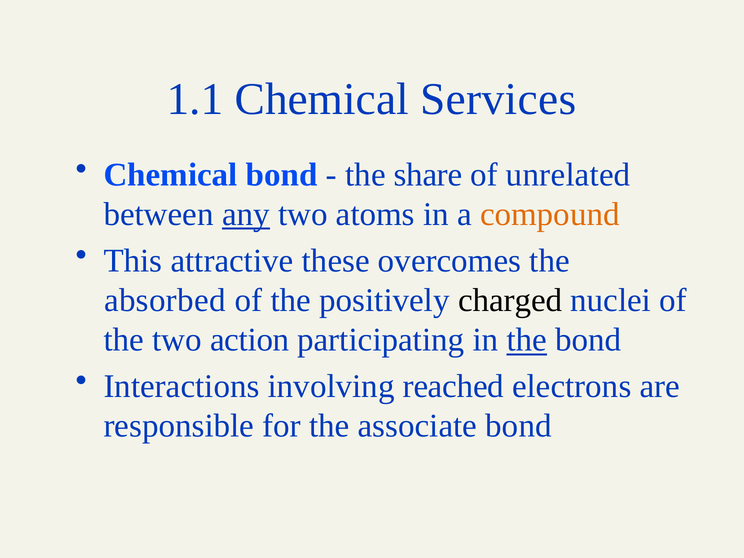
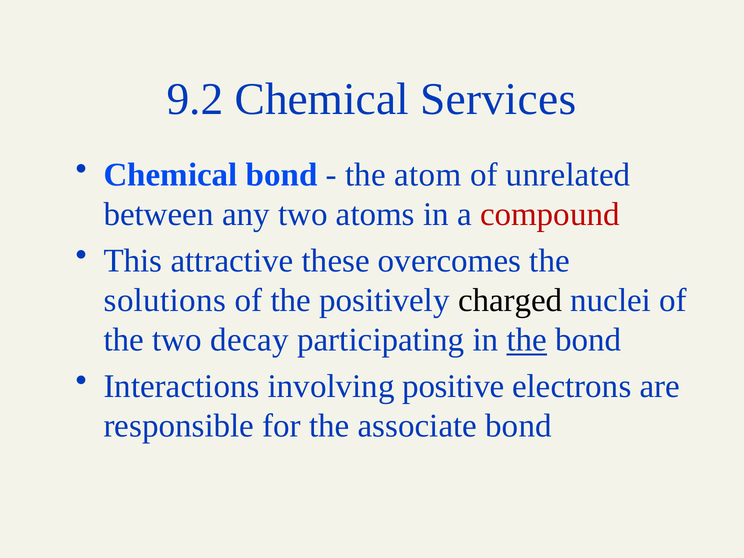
1.1: 1.1 -> 9.2
share: share -> atom
any underline: present -> none
compound colour: orange -> red
absorbed: absorbed -> solutions
action: action -> decay
reached: reached -> positive
